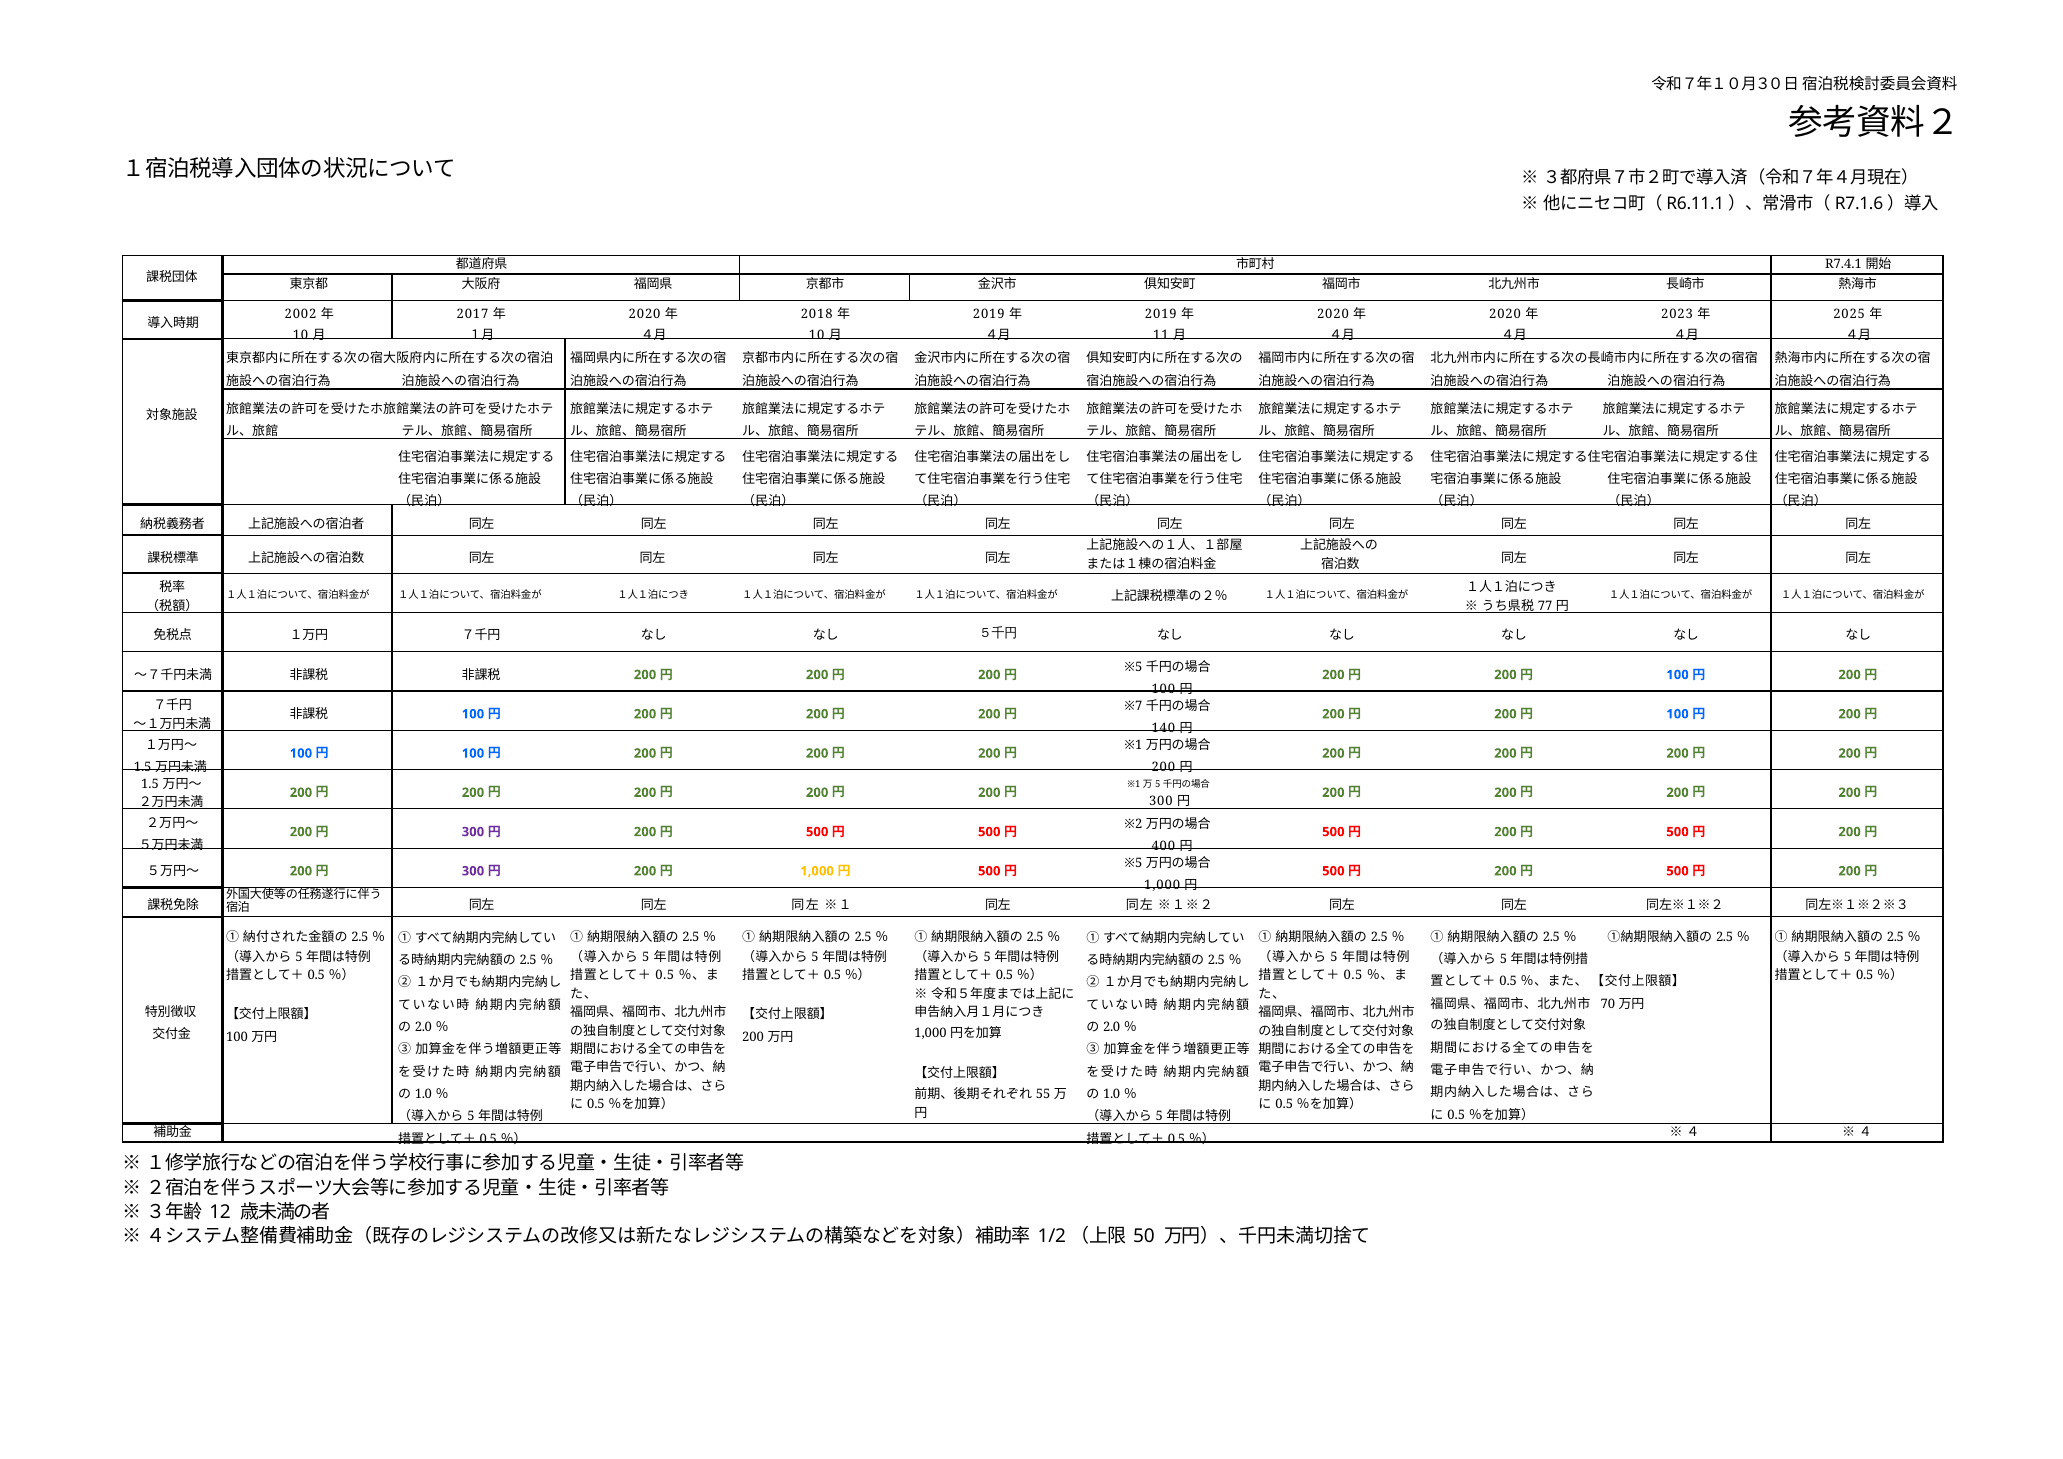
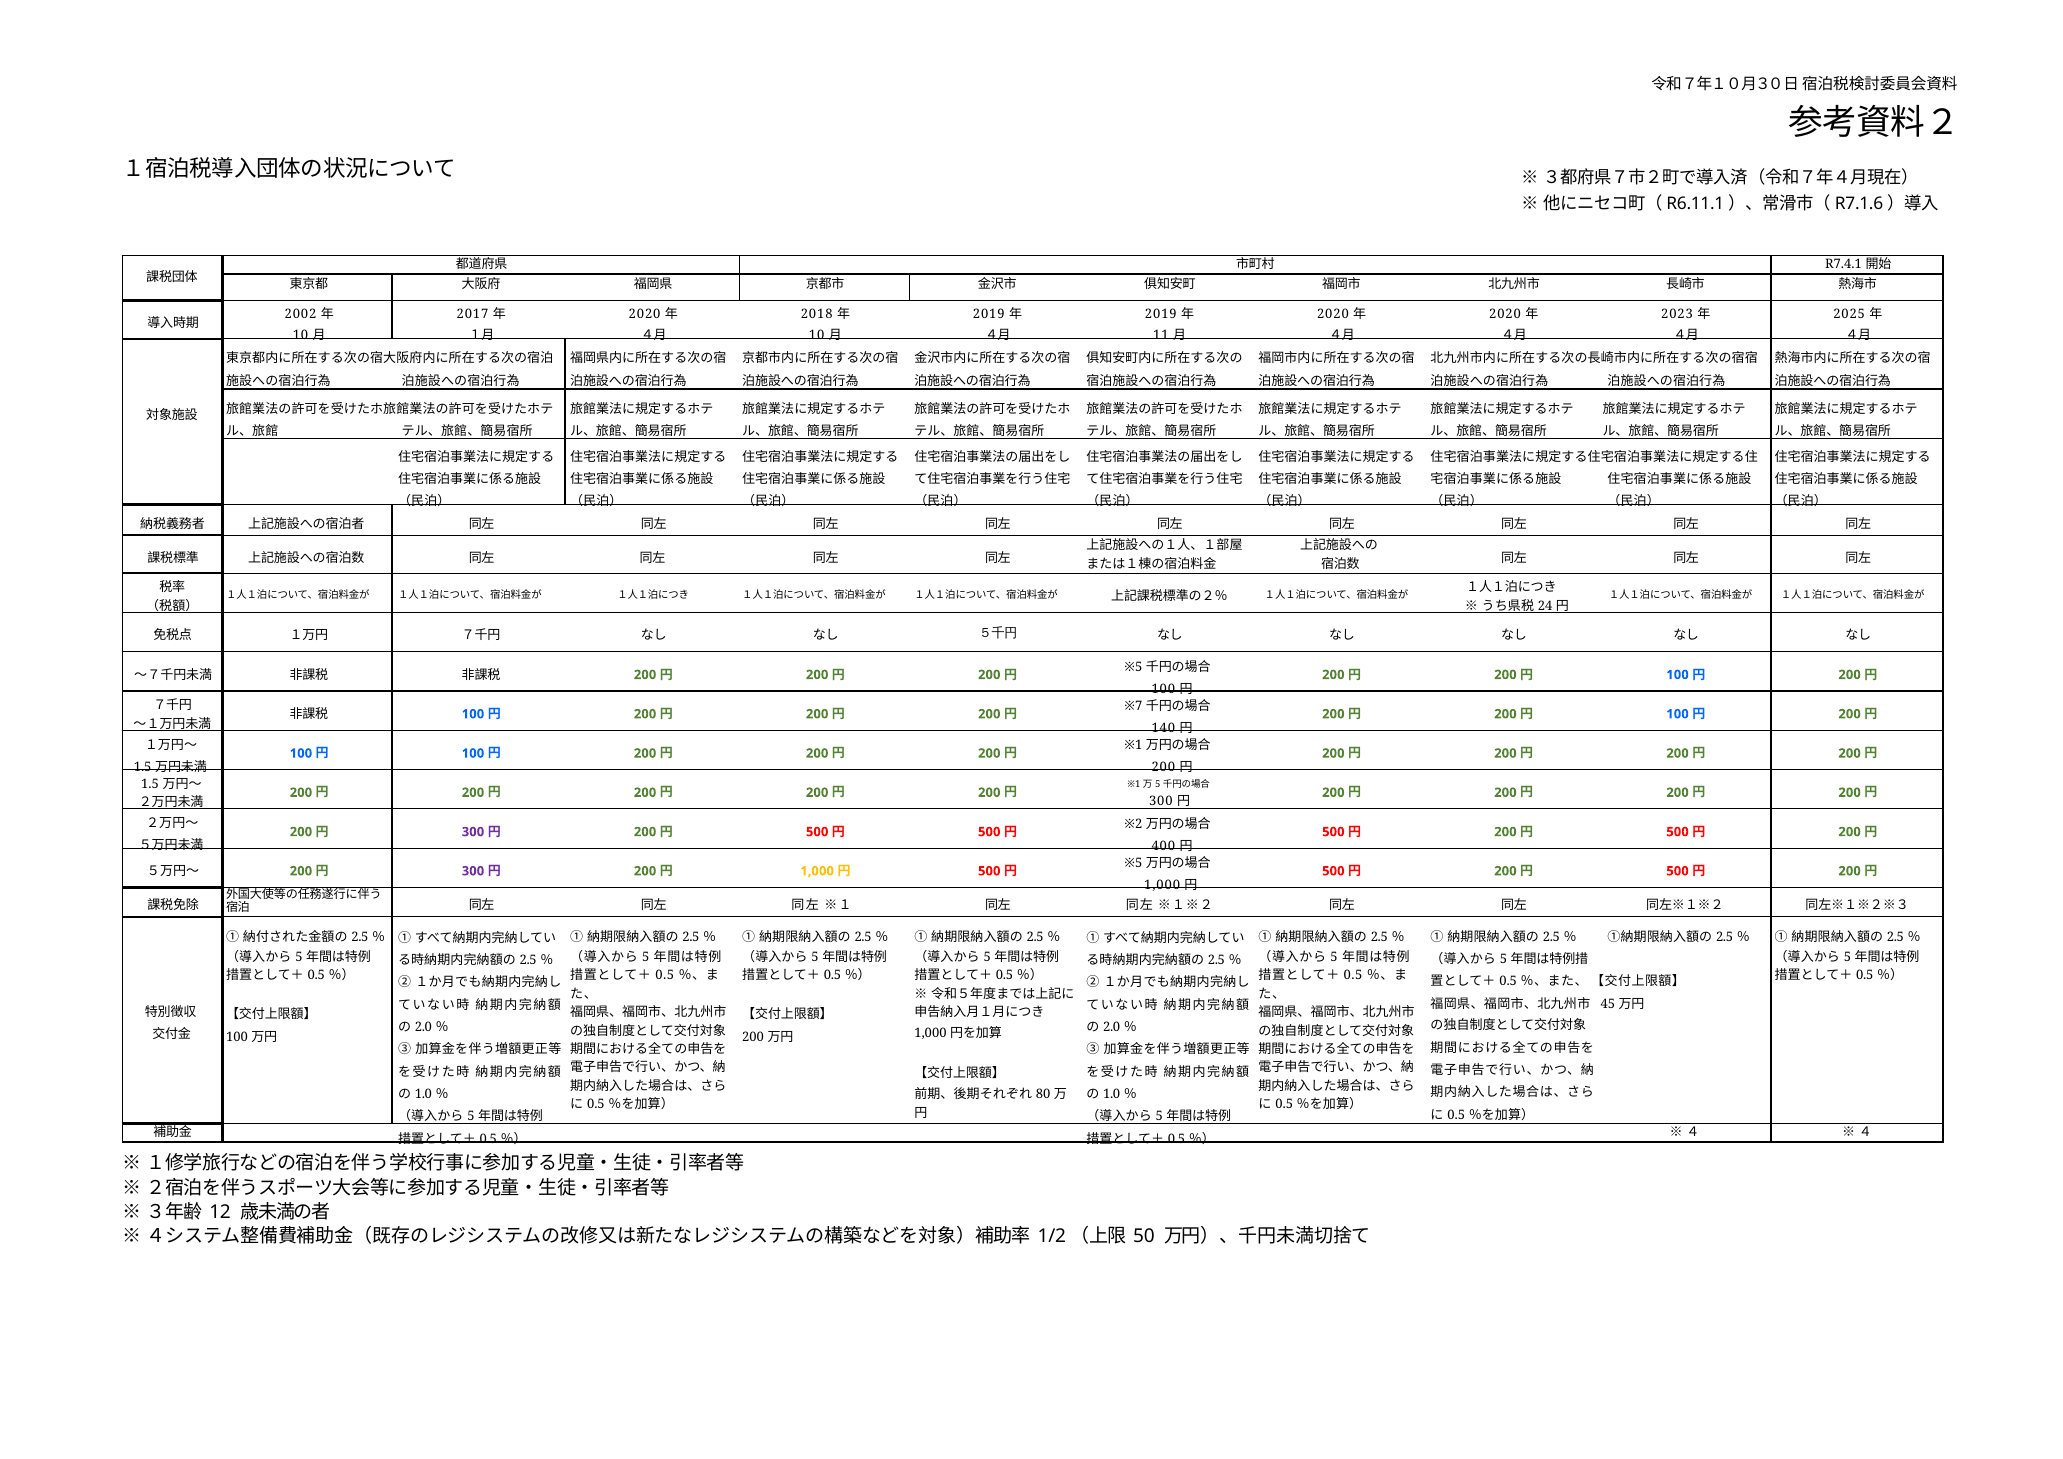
77: 77 -> 24
70: 70 -> 45
55: 55 -> 80
